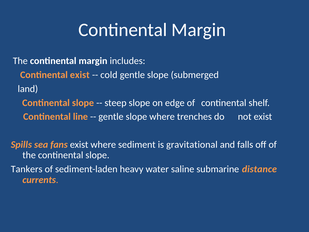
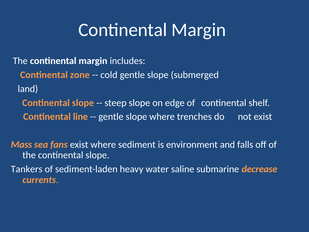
Continental exist: exist -> zone
Spills: Spills -> Mass
gravitational: gravitational -> environment
distance: distance -> decrease
